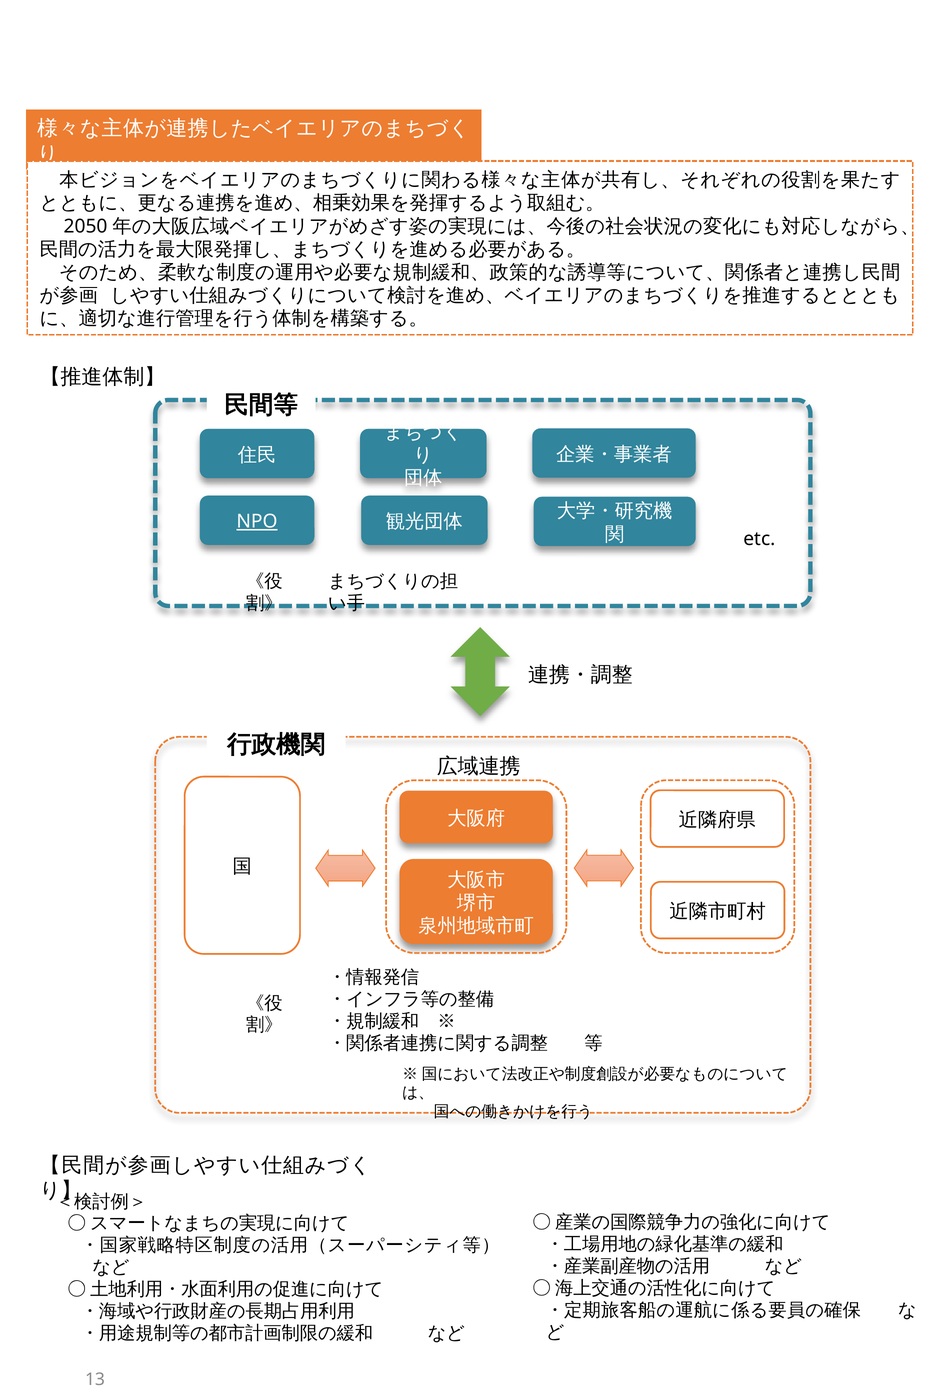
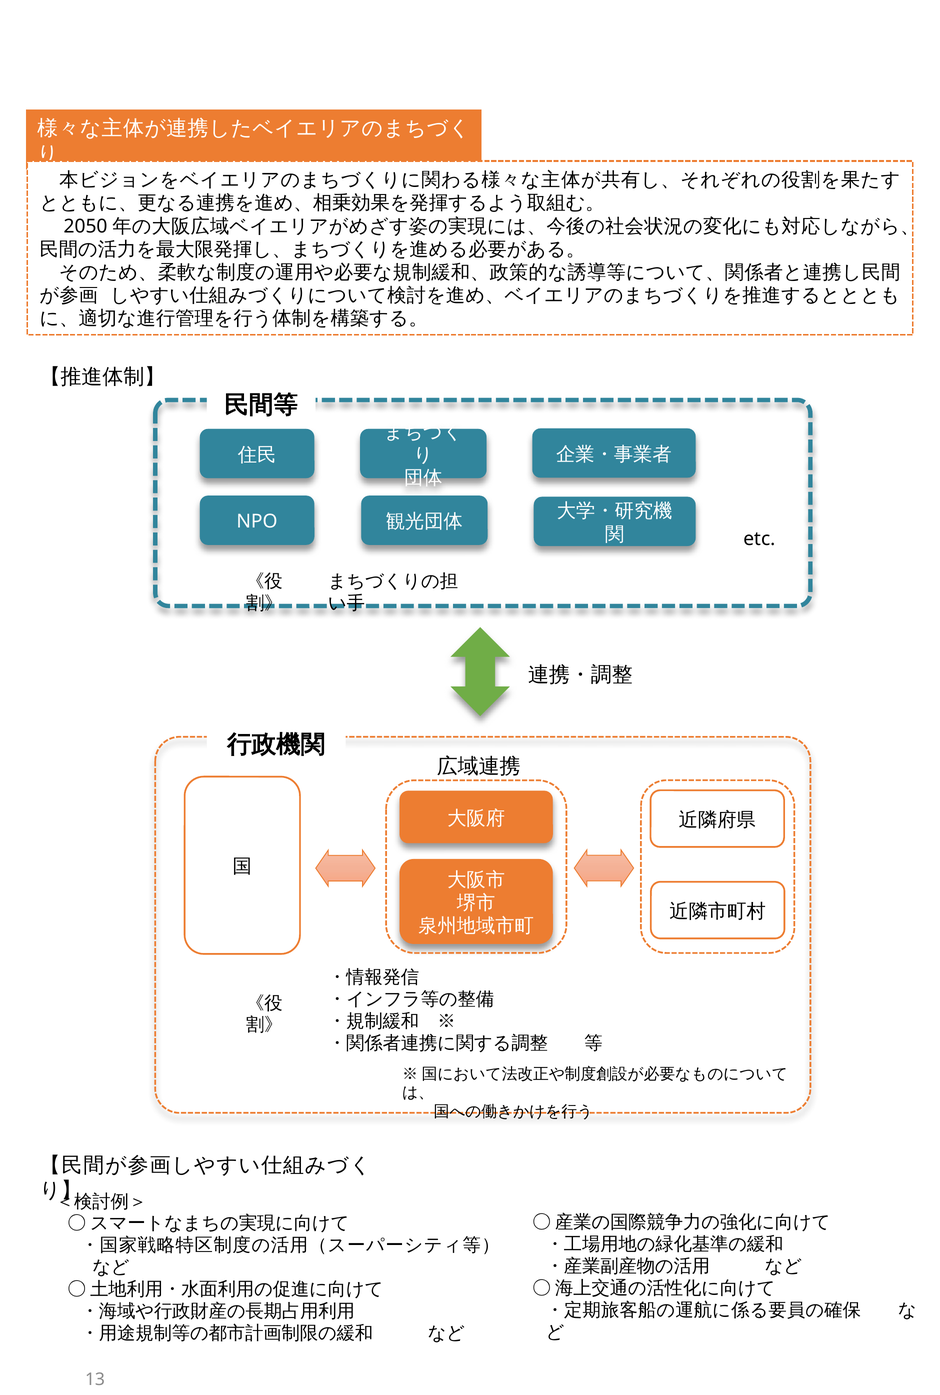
NPO underline: present -> none
